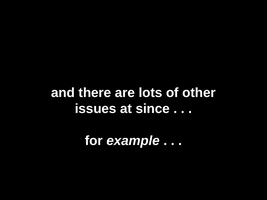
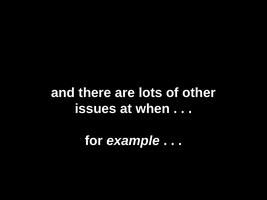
since: since -> when
